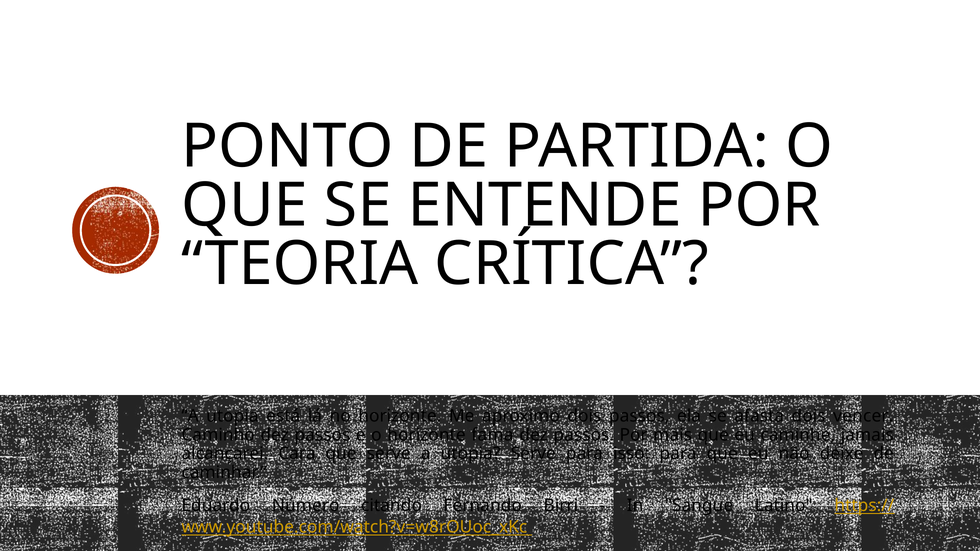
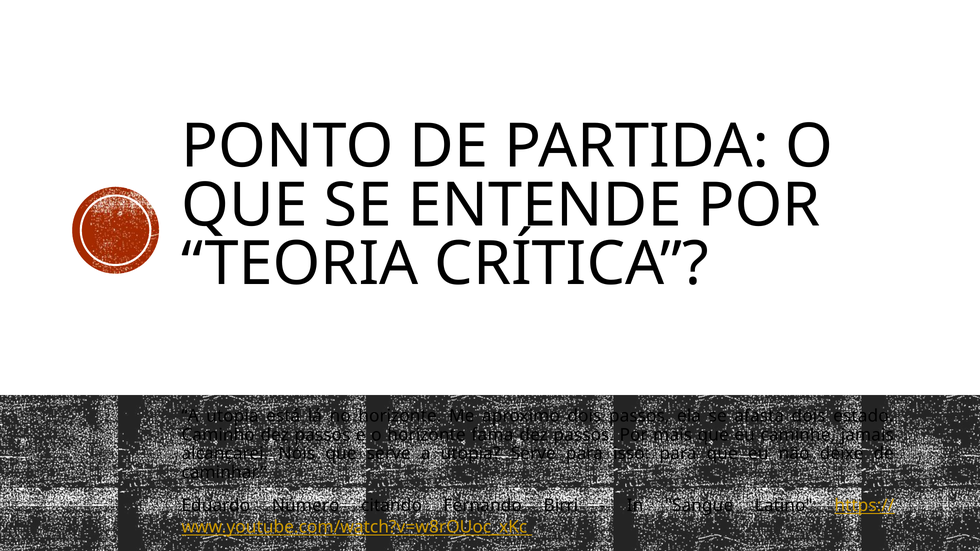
vencer: vencer -> estado
Cara: Cara -> Nóis
